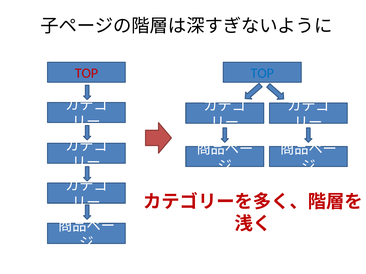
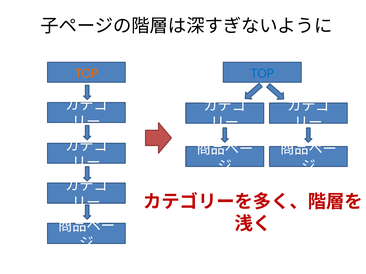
TOP at (87, 73) colour: red -> orange
